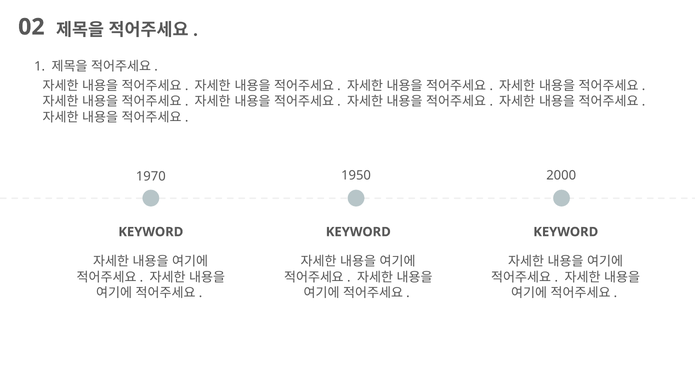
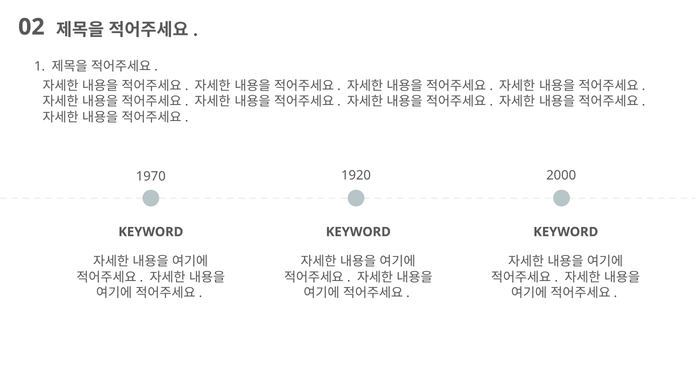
1950: 1950 -> 1920
